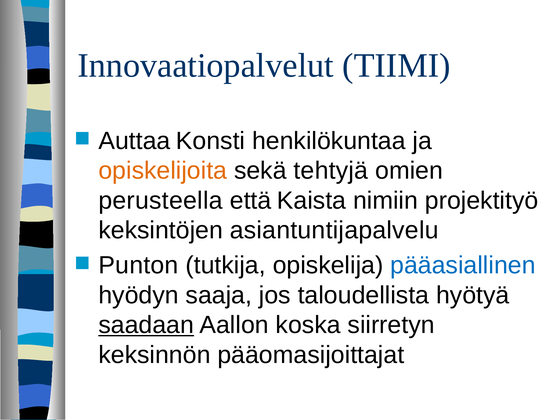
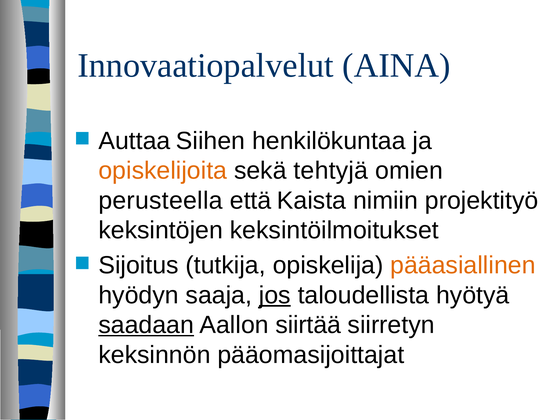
TIIMI: TIIMI -> AINA
Konsti: Konsti -> Siihen
asiantuntijapalvelu: asiantuntijapalvelu -> keksintöilmoitukset
Punton: Punton -> Sijoitus
pääasiallinen colour: blue -> orange
jos underline: none -> present
koska: koska -> siirtää
